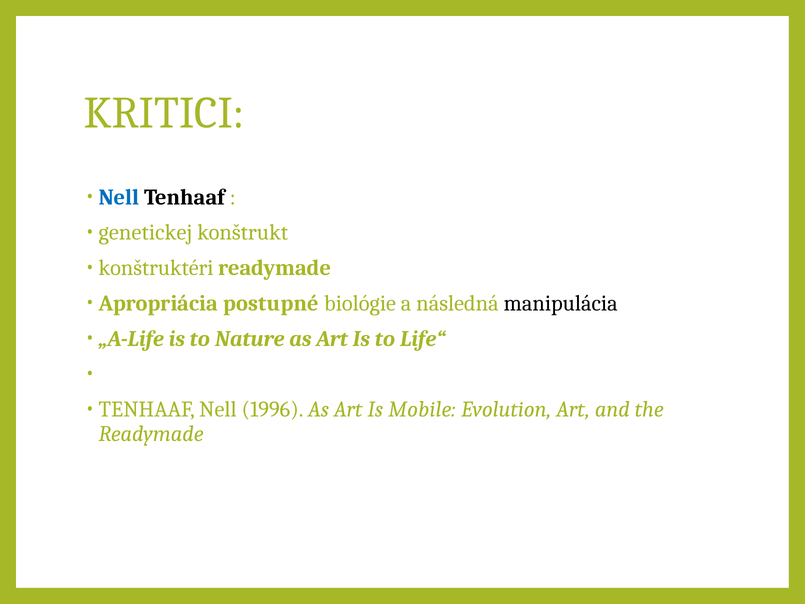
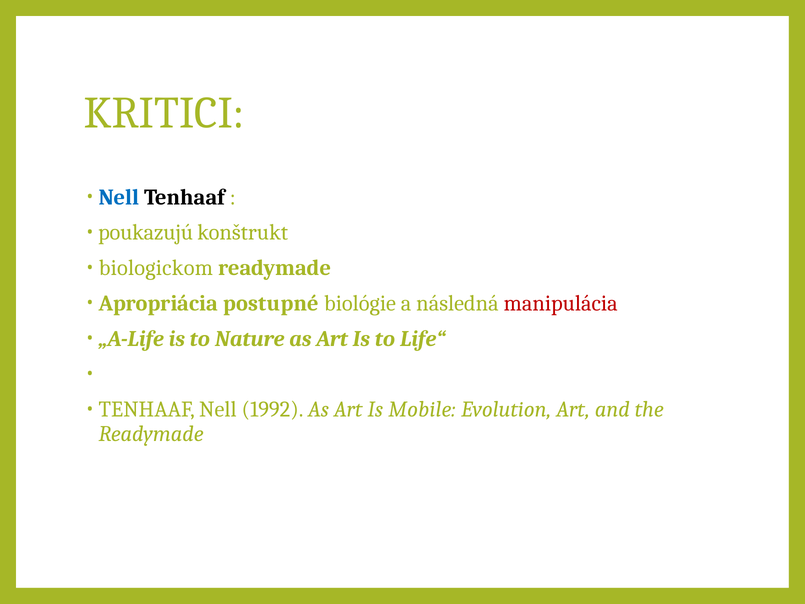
genetickej: genetickej -> poukazujú
konštruktéri: konštruktéri -> biologickom
manipulácia colour: black -> red
1996: 1996 -> 1992
